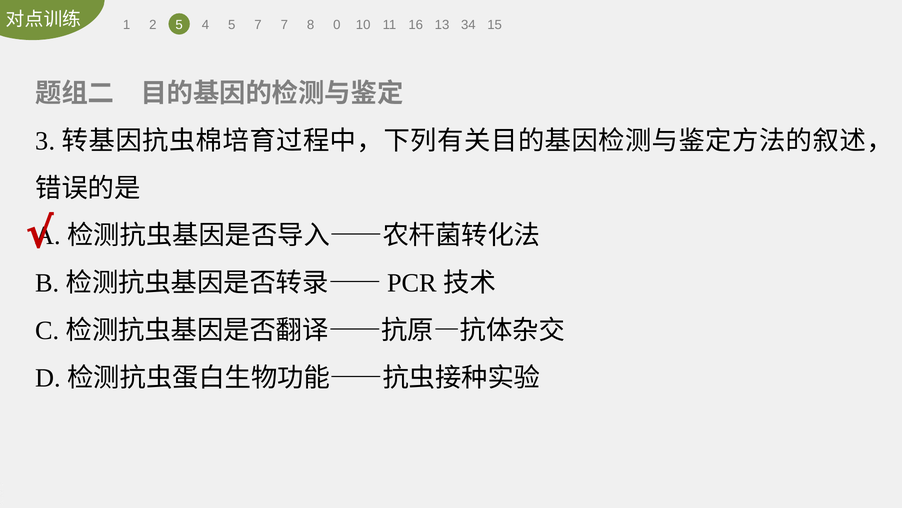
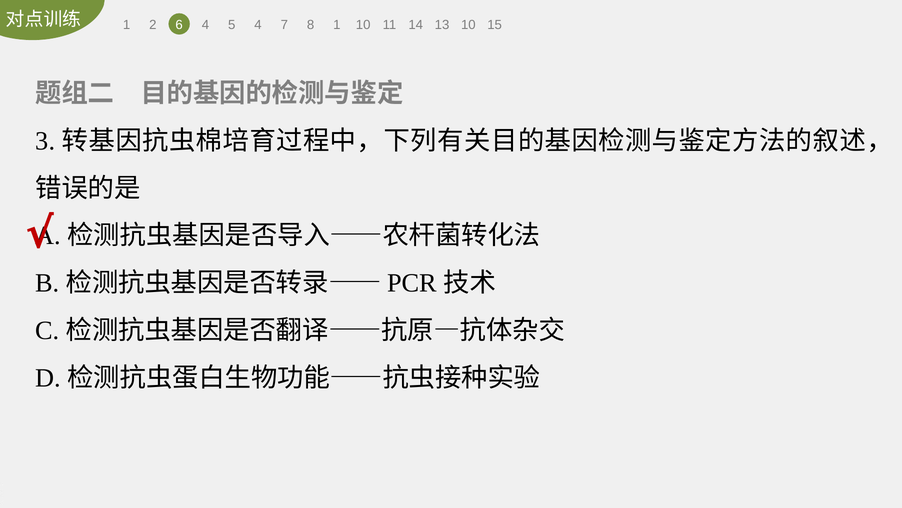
2 5: 5 -> 6
5 7: 7 -> 4
8 0: 0 -> 1
16: 16 -> 14
13 34: 34 -> 10
